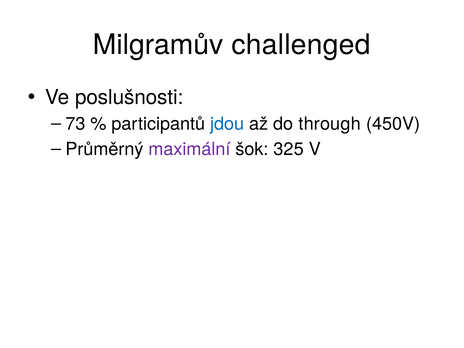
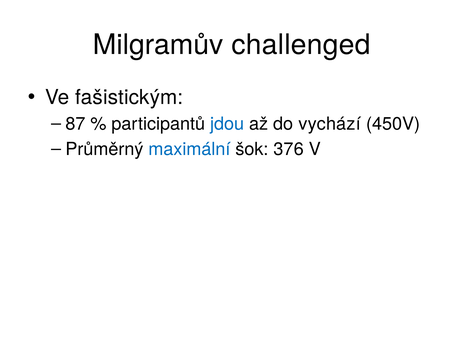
poslušnosti: poslušnosti -> fašistickým
73: 73 -> 87
through: through -> vychází
maximální colour: purple -> blue
325: 325 -> 376
